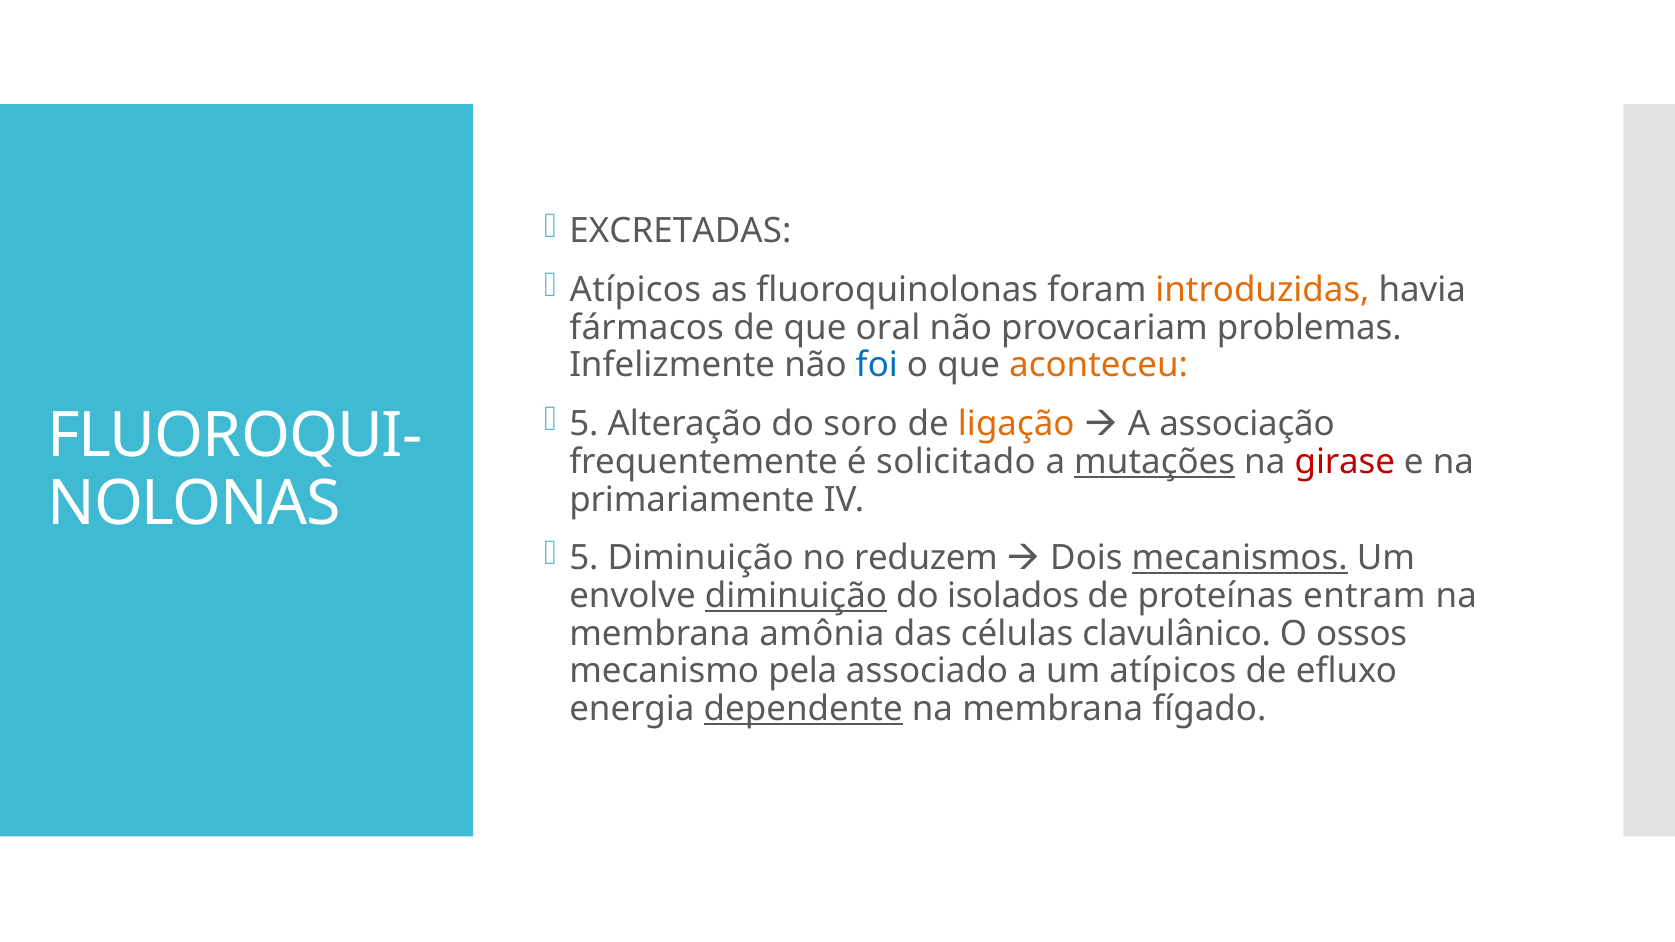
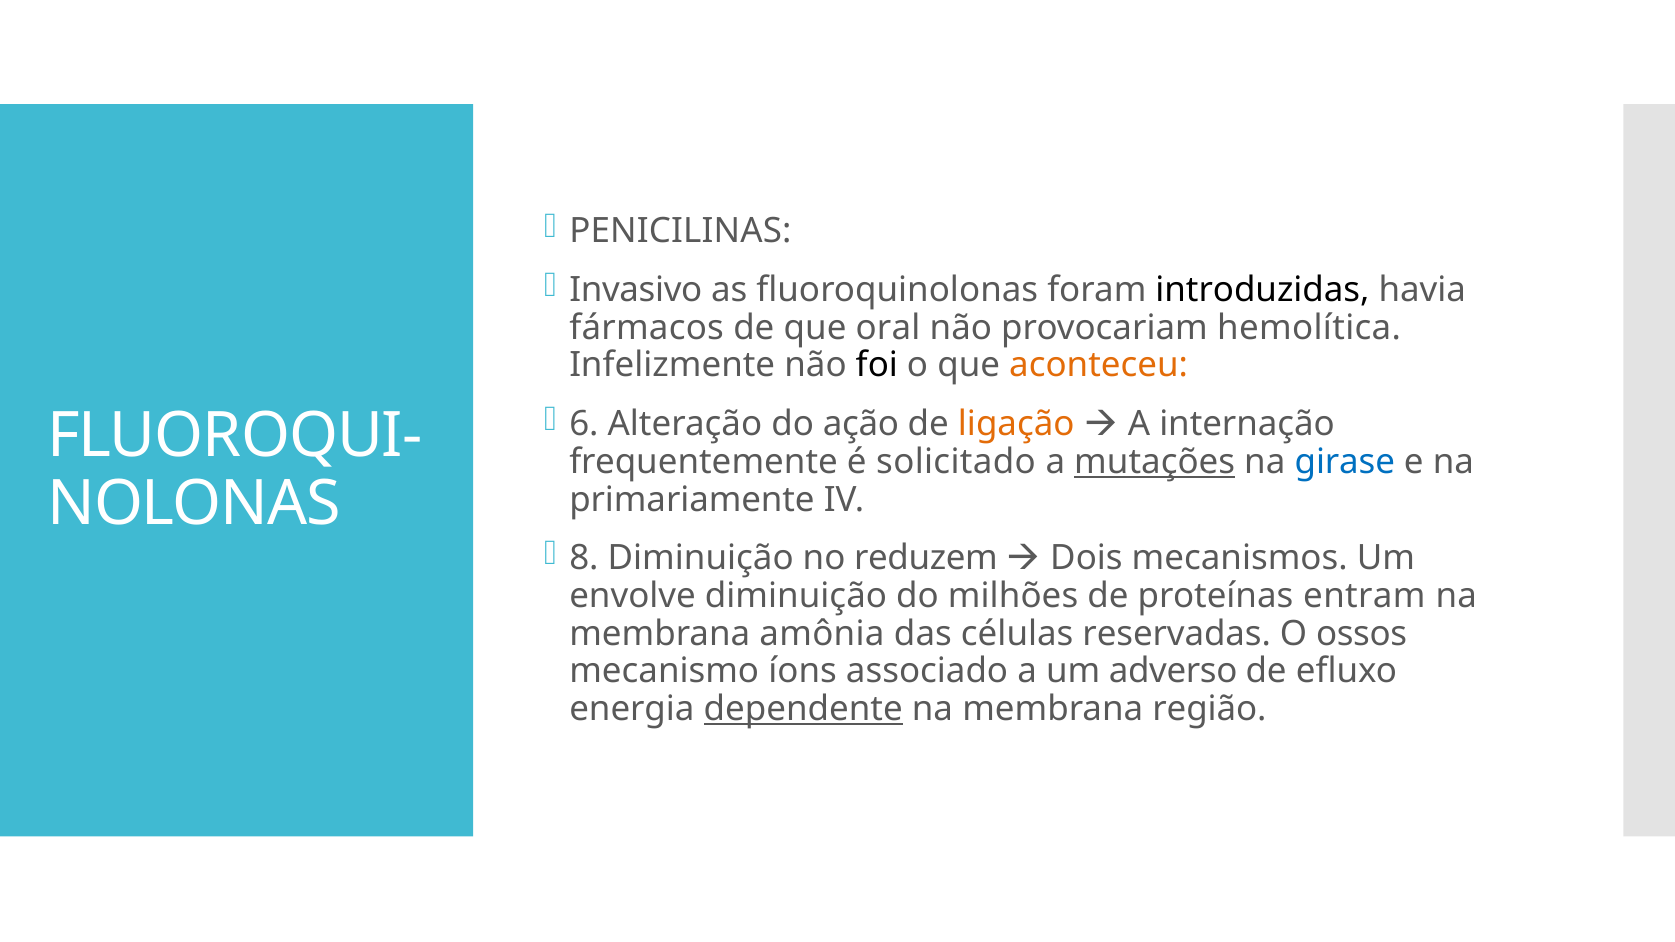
EXCRETADAS: EXCRETADAS -> PENICILINAS
Atípicos at (635, 290): Atípicos -> Invasivo
introduzidas colour: orange -> black
problemas: problemas -> hemolítica
foi colour: blue -> black
5 at (584, 424): 5 -> 6
soro: soro -> ação
associação: associação -> internação
girase colour: red -> blue
5 at (584, 558): 5 -> 8
mecanismos underline: present -> none
diminuição at (796, 596) underline: present -> none
isolados: isolados -> milhões
clavulânico: clavulânico -> reservadas
pela: pela -> íons
um atípicos: atípicos -> adverso
fígado: fígado -> região
